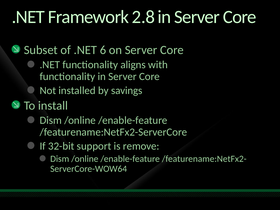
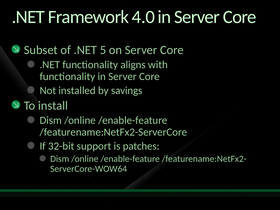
2.8: 2.8 -> 4.0
6: 6 -> 5
remove: remove -> patches
